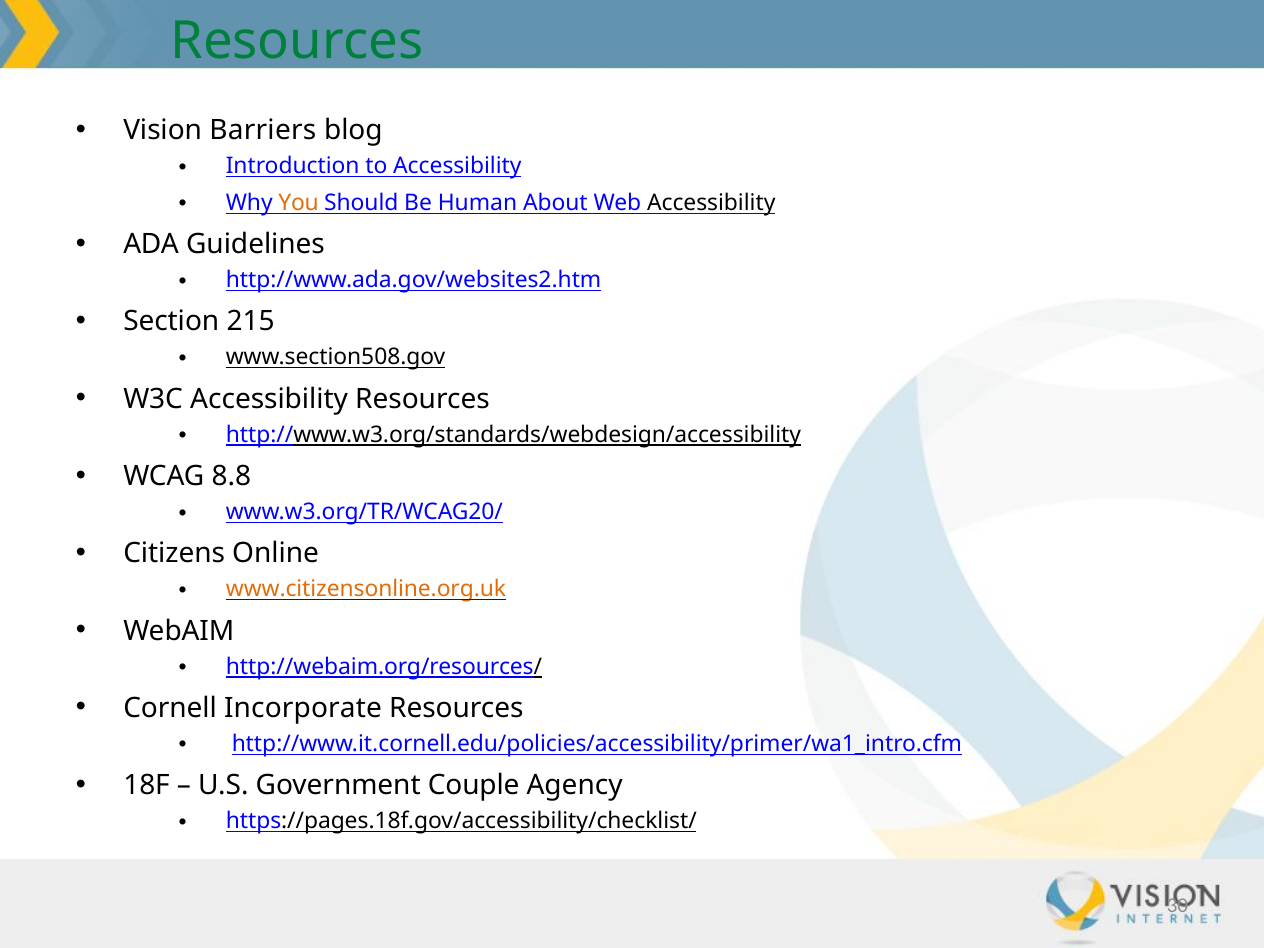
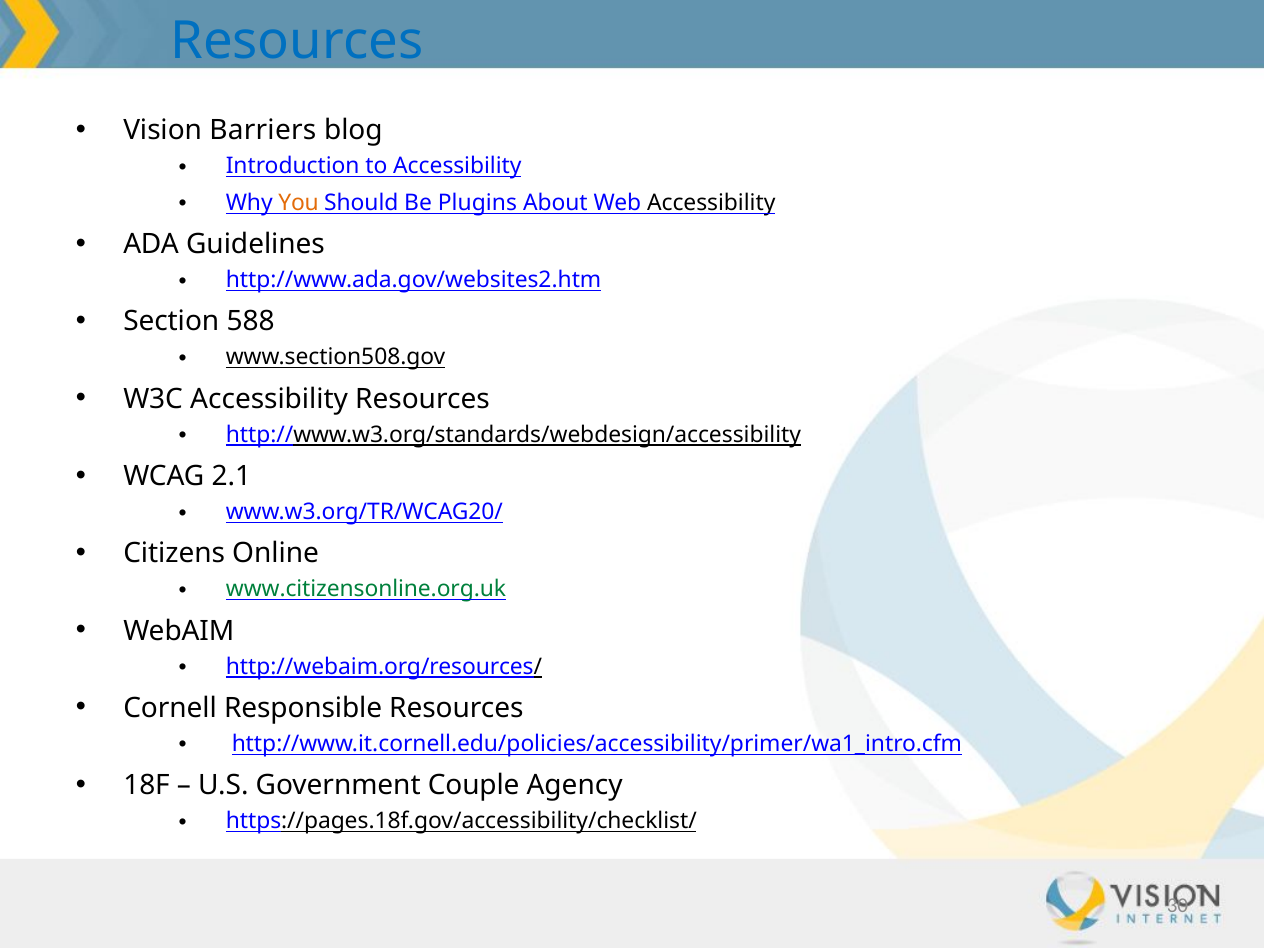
Resources at (297, 42) colour: green -> blue
Human: Human -> Plugins
215: 215 -> 588
8.8: 8.8 -> 2.1
www.citizensonline.org.uk colour: orange -> green
Incorporate: Incorporate -> Responsible
